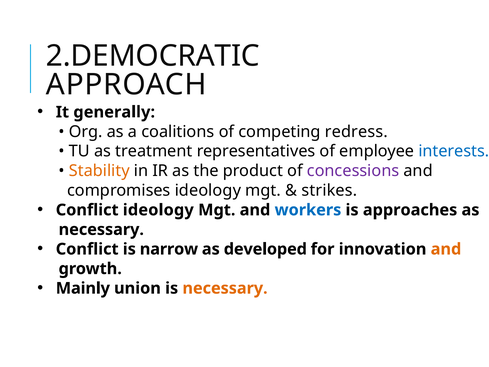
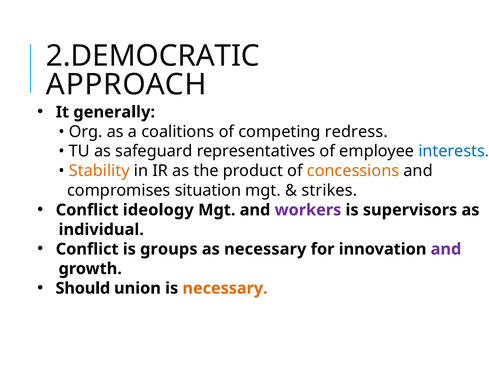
treatment: treatment -> safeguard
concessions colour: purple -> orange
compromises ideology: ideology -> situation
workers colour: blue -> purple
approaches: approaches -> supervisors
necessary at (101, 229): necessary -> individual
narrow: narrow -> groups
as developed: developed -> necessary
and at (446, 249) colour: orange -> purple
Mainly: Mainly -> Should
